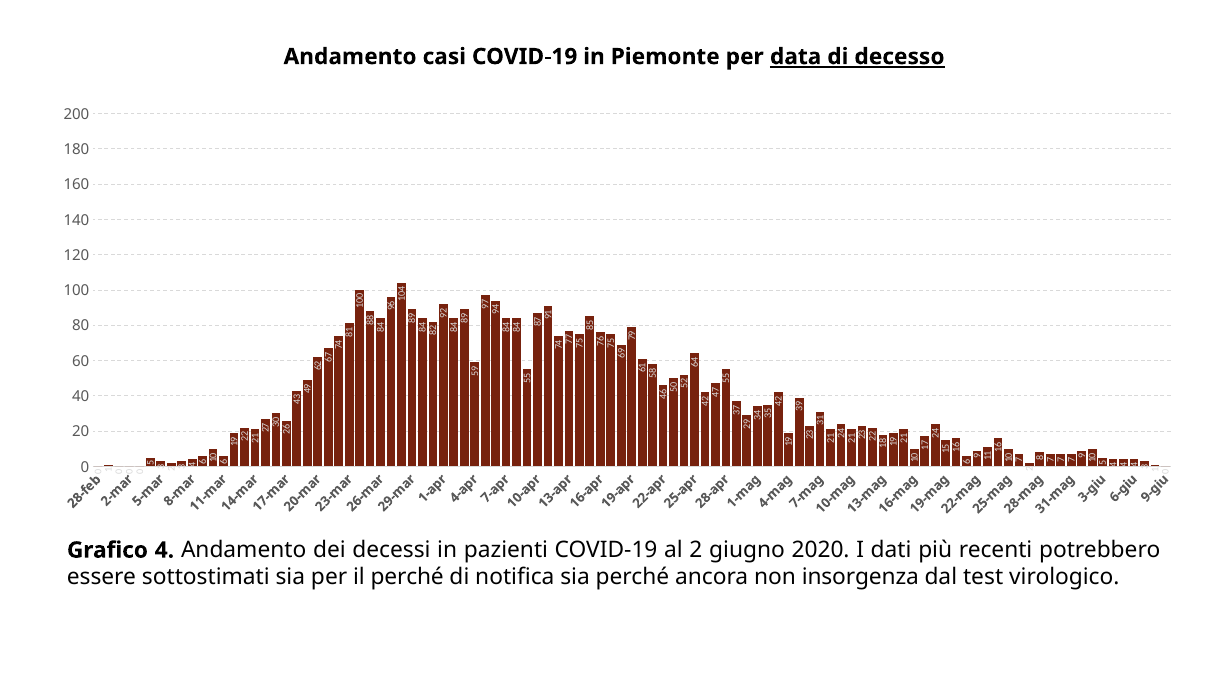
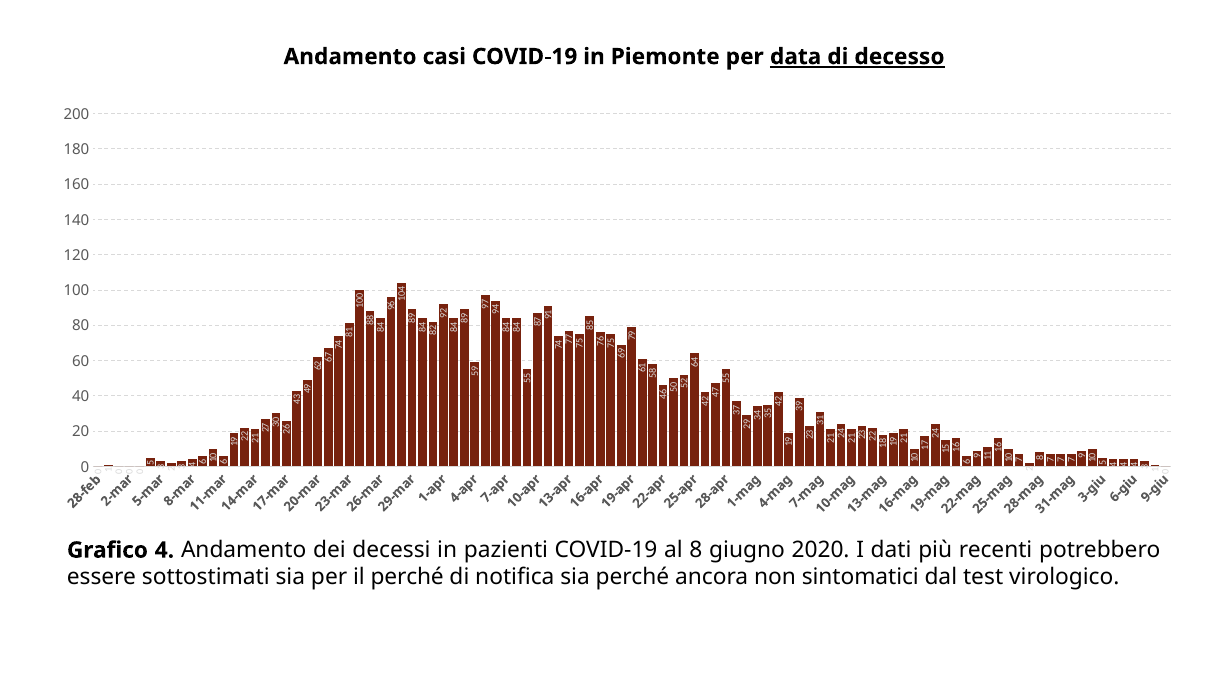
al 2: 2 -> 8
insorgenza: insorgenza -> sintomatici
